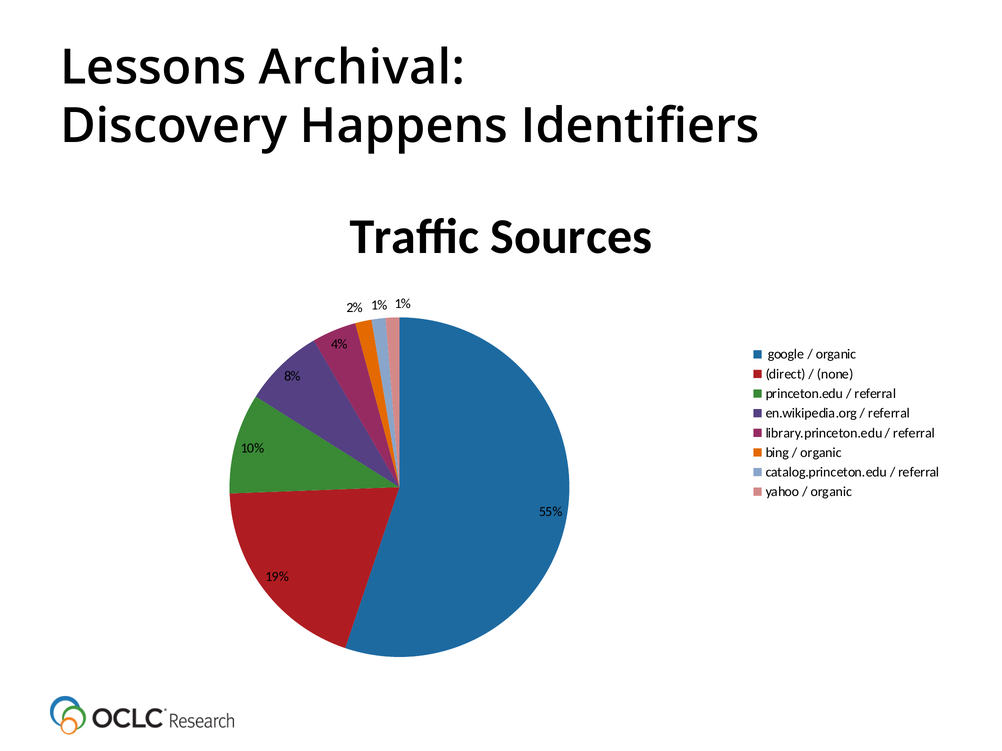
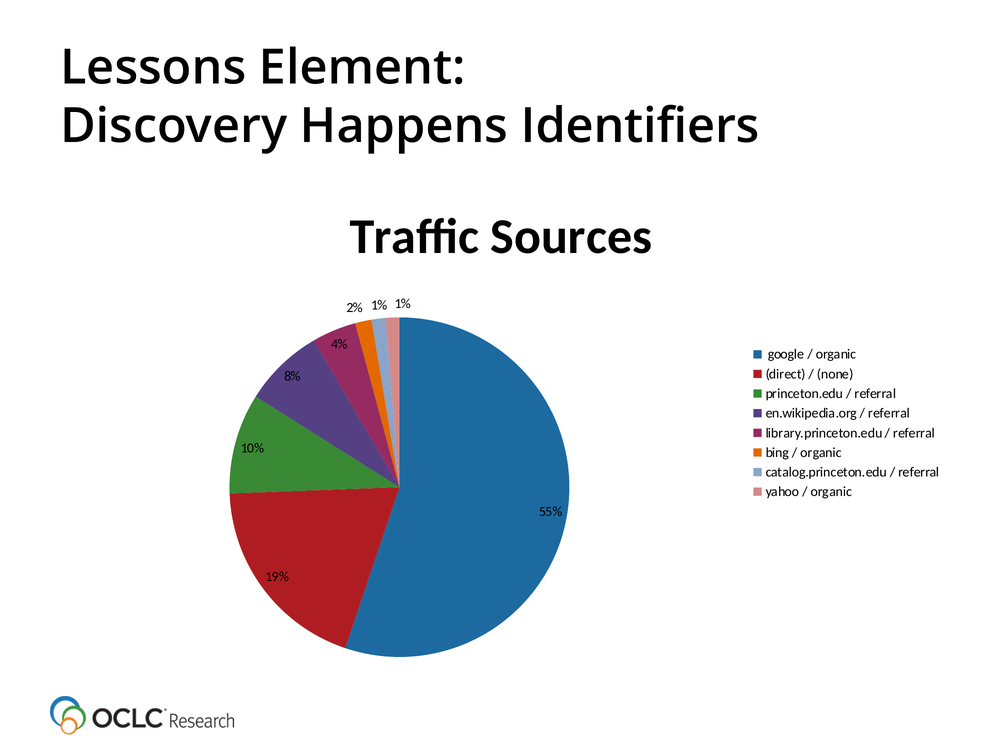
Archival: Archival -> Element
